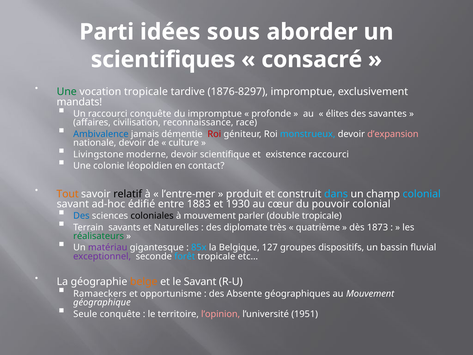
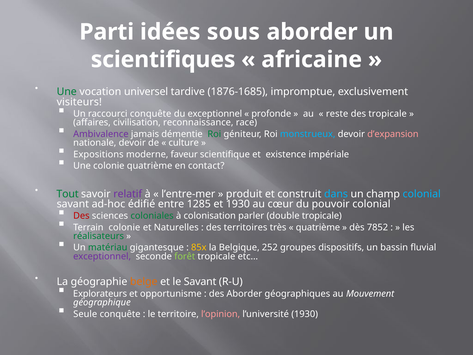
consacré: consacré -> africaine
vocation tropicale: tropicale -> universel
1876-8297: 1876-8297 -> 1876-1685
mandats: mandats -> visiteurs
du impromptue: impromptue -> exceptionnel
élites: élites -> reste
des savantes: savantes -> tropicale
Ambivalence colour: blue -> purple
Roi at (214, 134) colour: red -> green
Livingstone: Livingstone -> Expositions
moderne devoir: devoir -> faveur
existence raccourci: raccourci -> impériale
colonie léopoldien: léopoldien -> quatrième
Tout colour: orange -> green
relatif colour: black -> purple
1883: 1883 -> 1285
Des at (81, 216) colour: blue -> red
coloniales colour: black -> green
à mouvement: mouvement -> colonisation
Terrain savants: savants -> colonie
diplomate: diplomate -> territoires
1873: 1873 -> 7852
matériau colour: purple -> green
85x colour: light blue -> yellow
127: 127 -> 252
forêt colour: light blue -> light green
Ramaeckers: Ramaeckers -> Explorateurs
des Absente: Absente -> Aborder
l’université 1951: 1951 -> 1930
